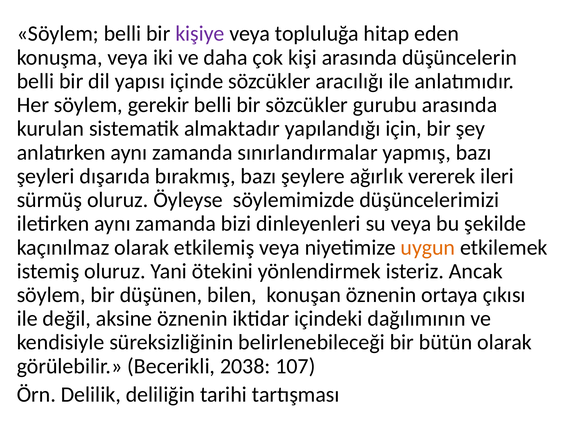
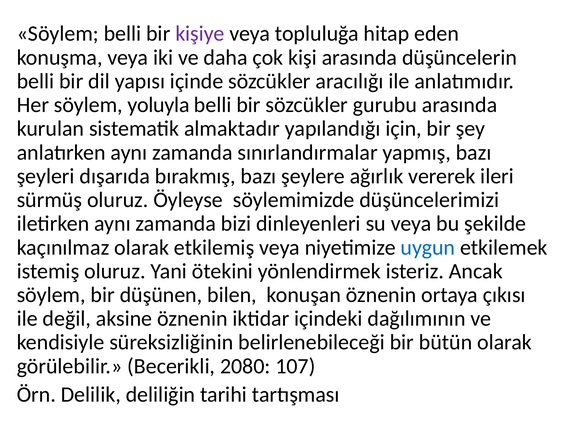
gerekir: gerekir -> yoluyla
uygun colour: orange -> blue
2038: 2038 -> 2080
